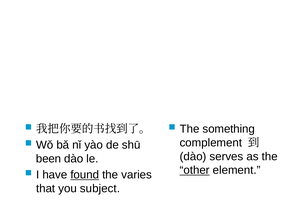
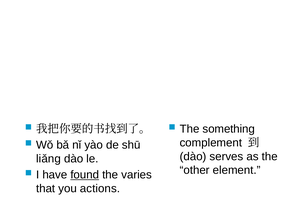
been: been -> liǎng
other underline: present -> none
subject: subject -> actions
